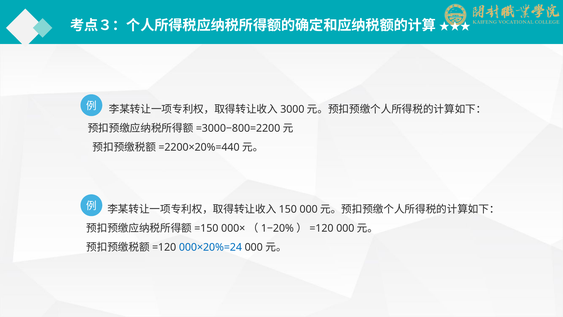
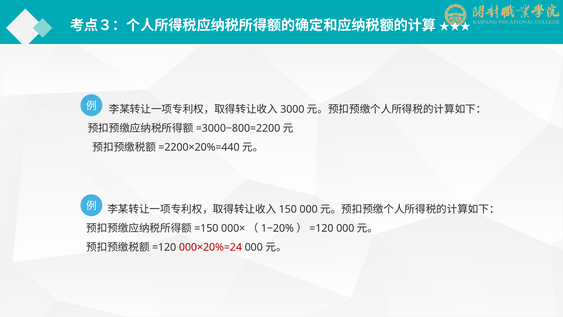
000×20%=24 colour: blue -> red
